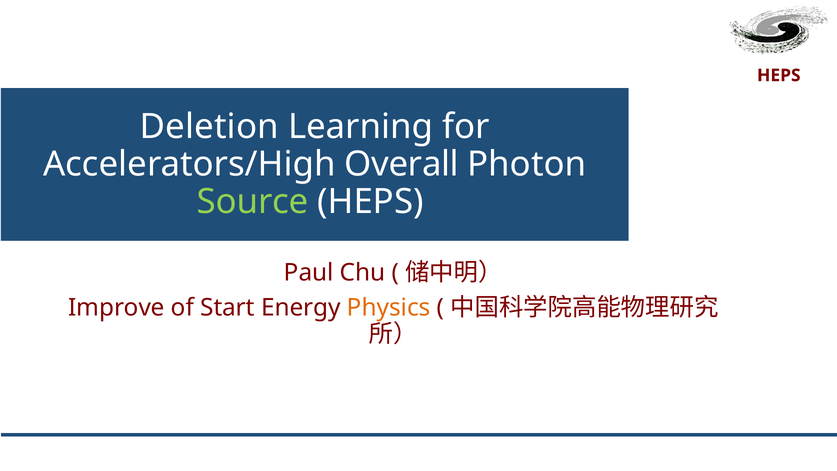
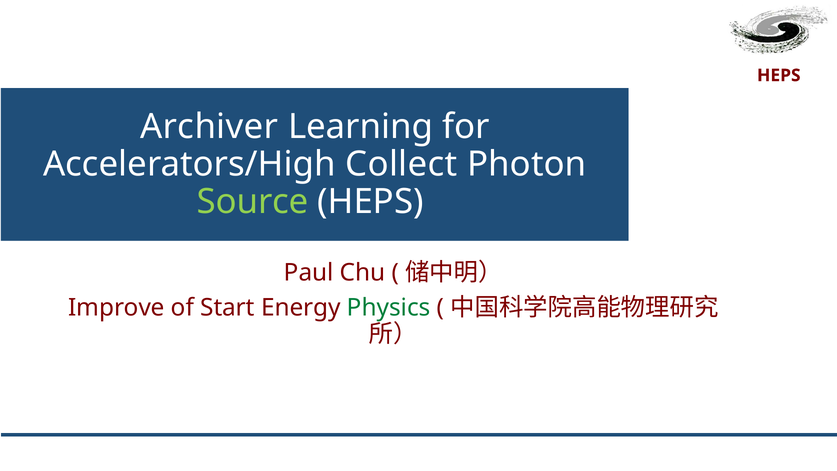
Deletion: Deletion -> Archiver
Overall: Overall -> Collect
Physics colour: orange -> green
